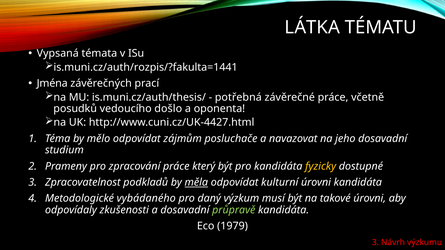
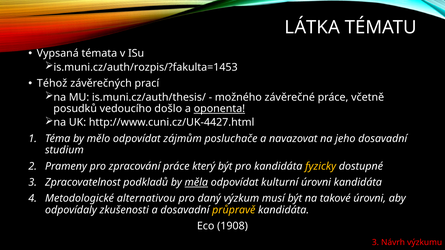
is.muni.cz/auth/rozpis/?fakulta=1441: is.muni.cz/auth/rozpis/?fakulta=1441 -> is.muni.cz/auth/rozpis/?fakulta=1453
Jména: Jména -> Téhož
potřebná: potřebná -> možného
oponenta underline: none -> present
vybádaného: vybádaného -> alternativou
průpravě colour: light green -> yellow
1979: 1979 -> 1908
